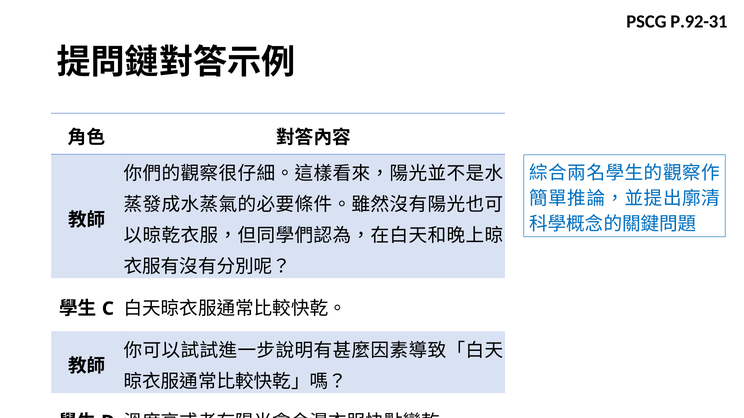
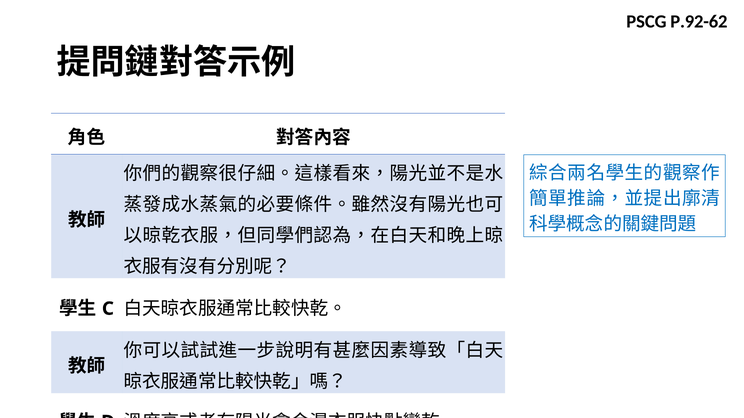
P.92-31: P.92-31 -> P.92-62
